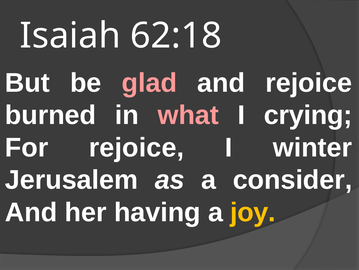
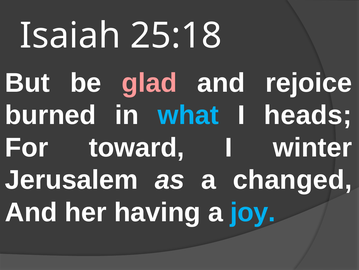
62:18: 62:18 -> 25:18
what colour: pink -> light blue
crying: crying -> heads
For rejoice: rejoice -> toward
consider: consider -> changed
joy colour: yellow -> light blue
